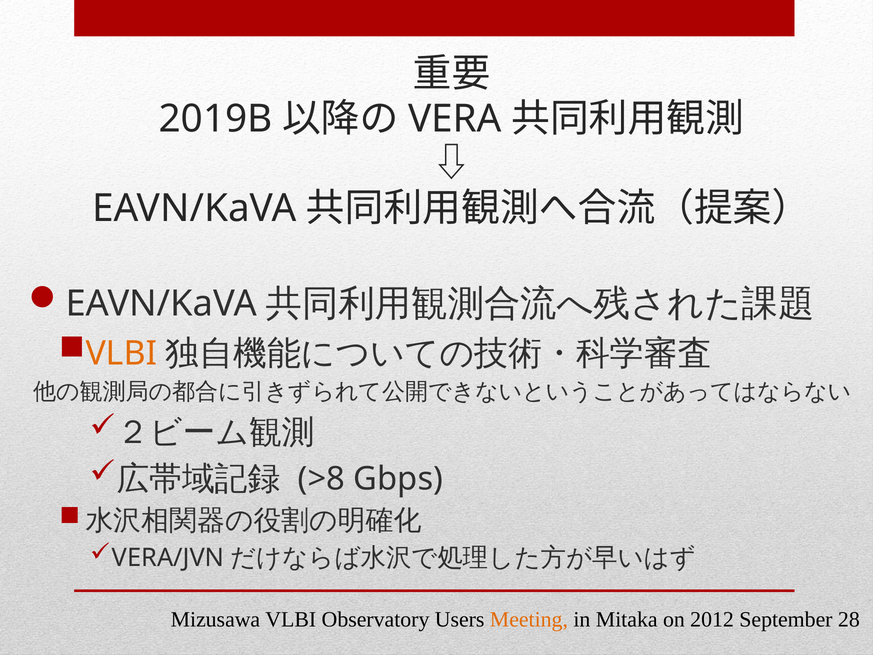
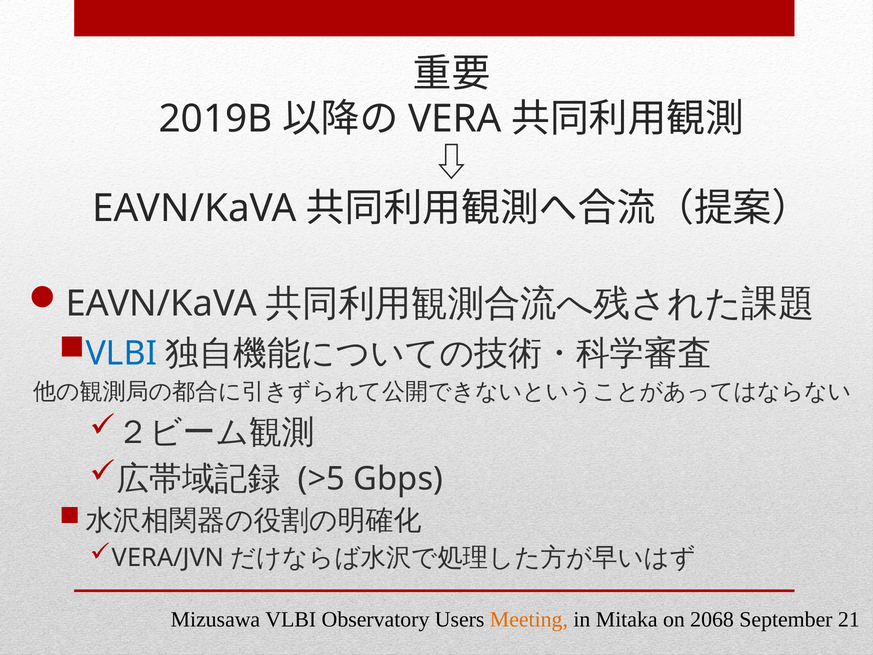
VLBI at (121, 353) colour: orange -> blue
>8: >8 -> >5
2012: 2012 -> 2068
28: 28 -> 21
